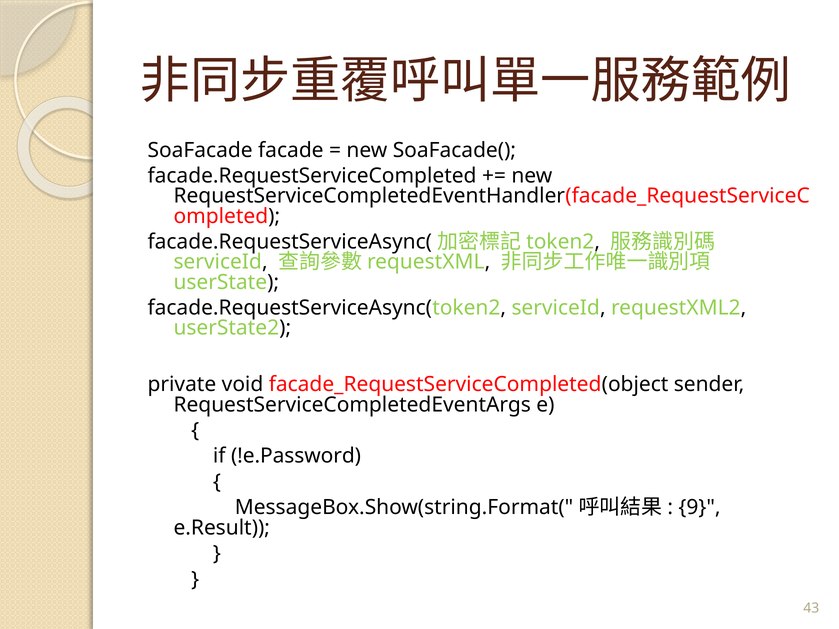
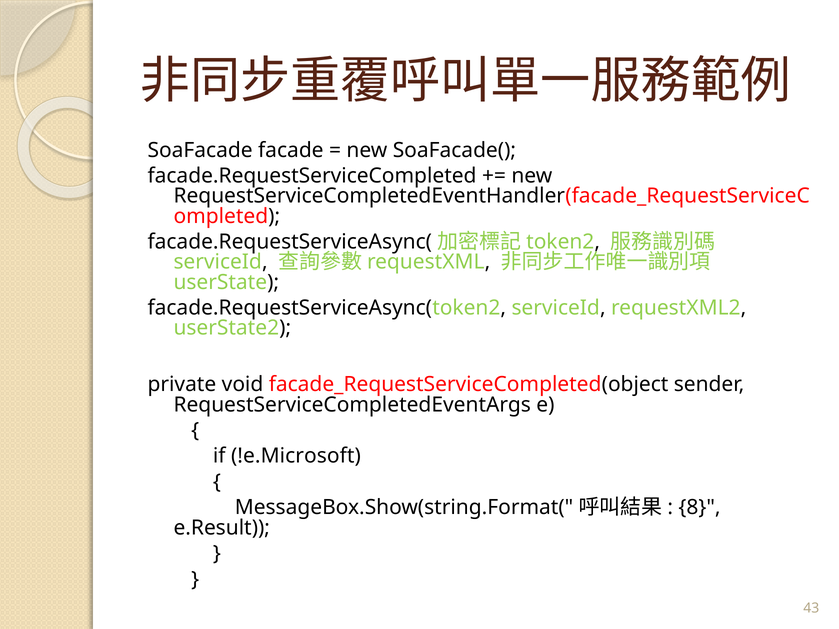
!e.Password: !e.Password -> !e.Microsoft
9: 9 -> 8
